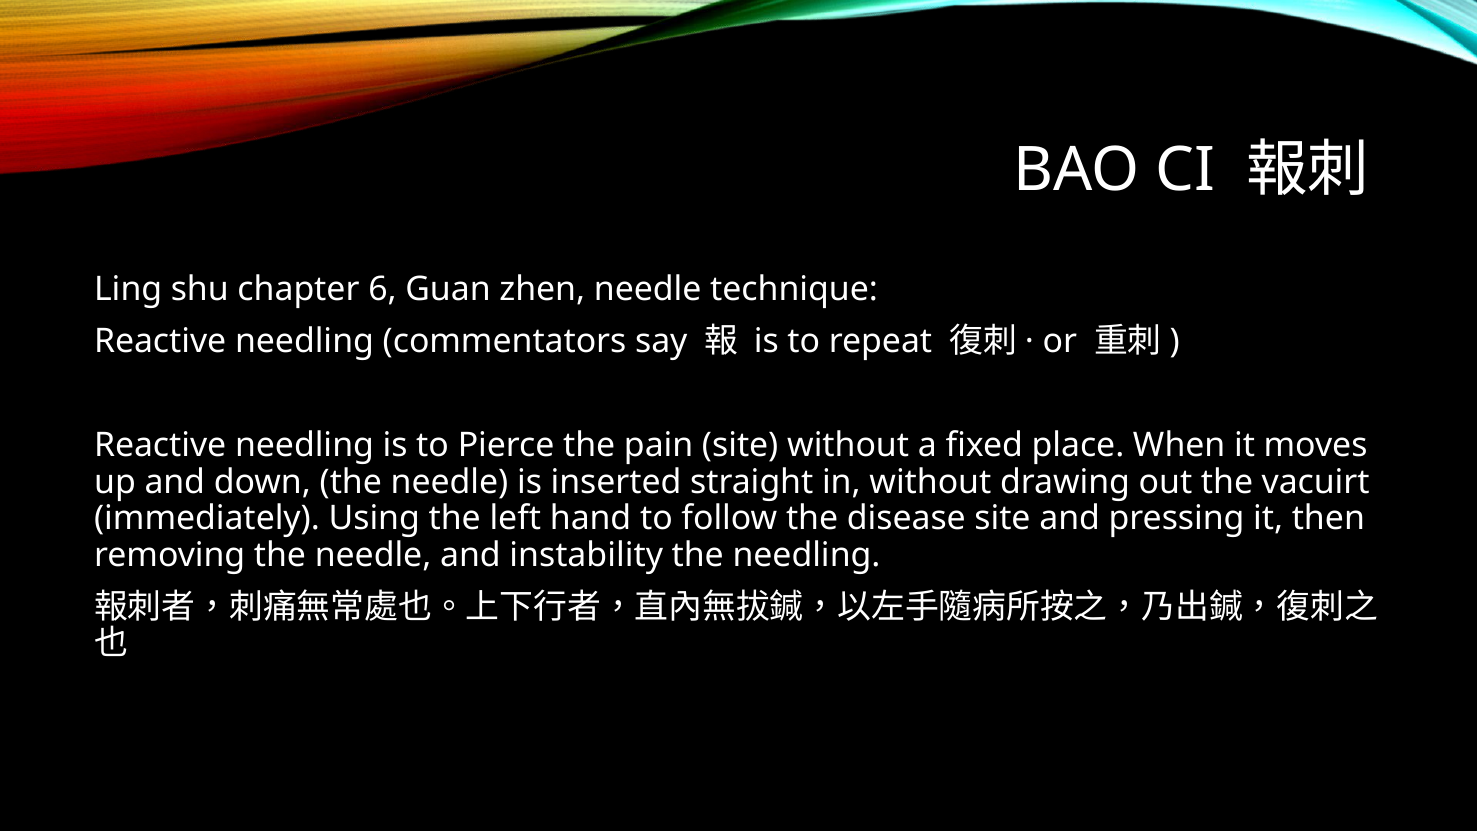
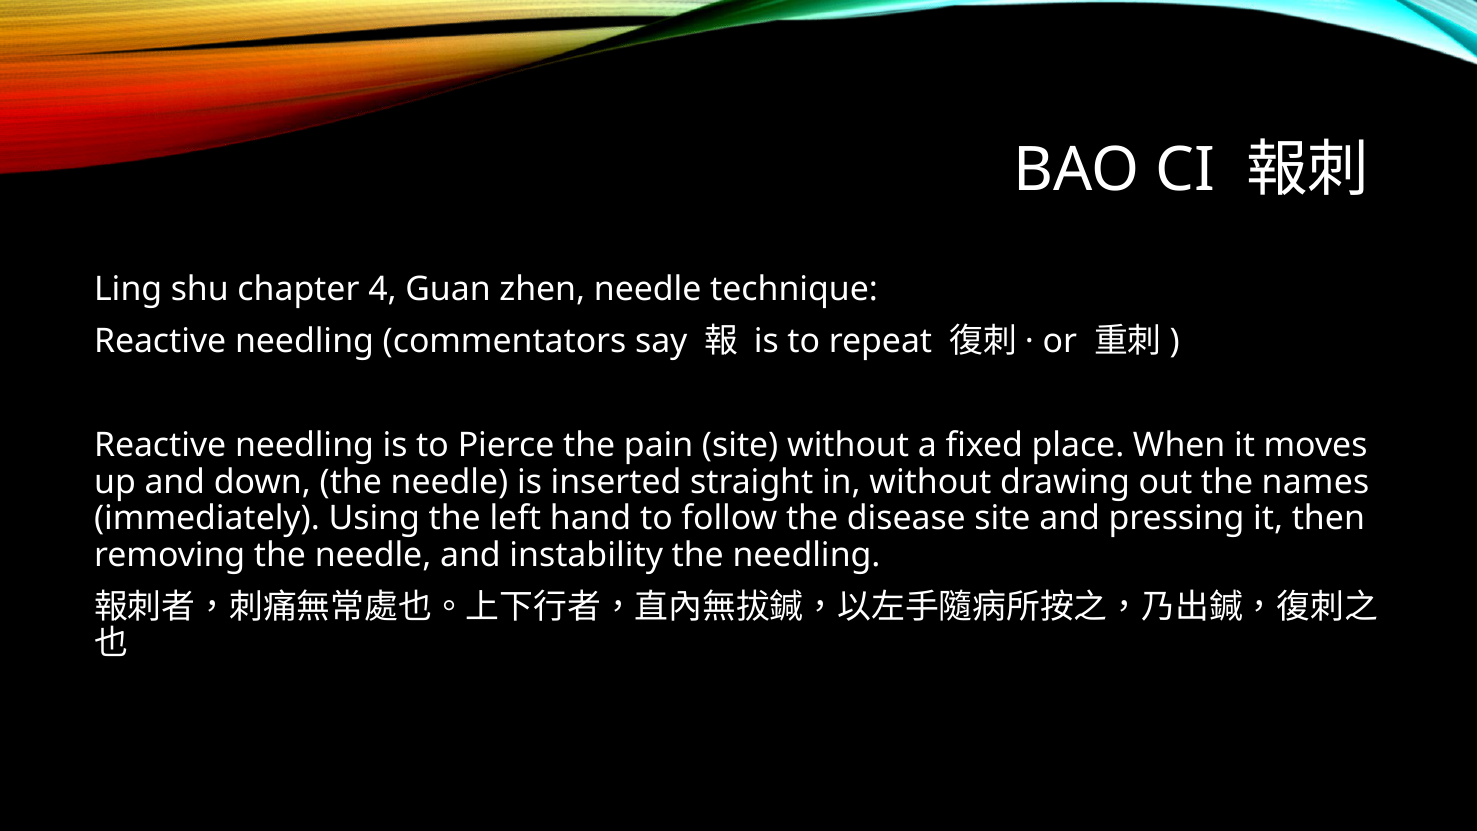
6: 6 -> 4
vacuirt: vacuirt -> names
